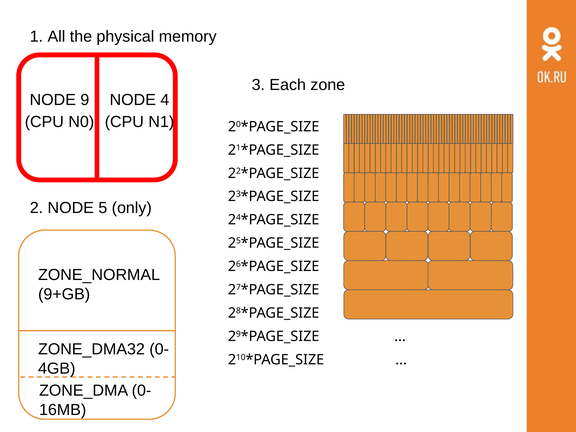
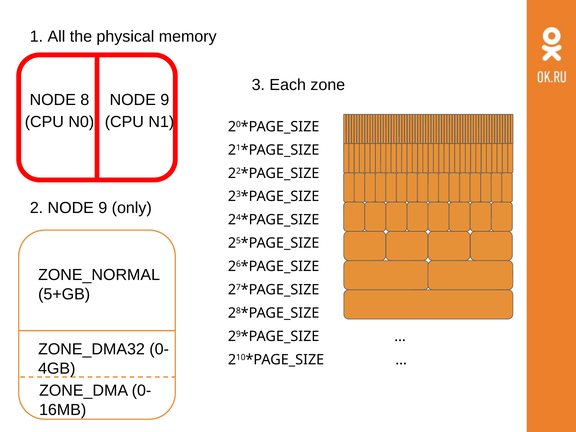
9: 9 -> 8
4 at (165, 100): 4 -> 9
2 NODE 5: 5 -> 9
9+GB: 9+GB -> 5+GB
